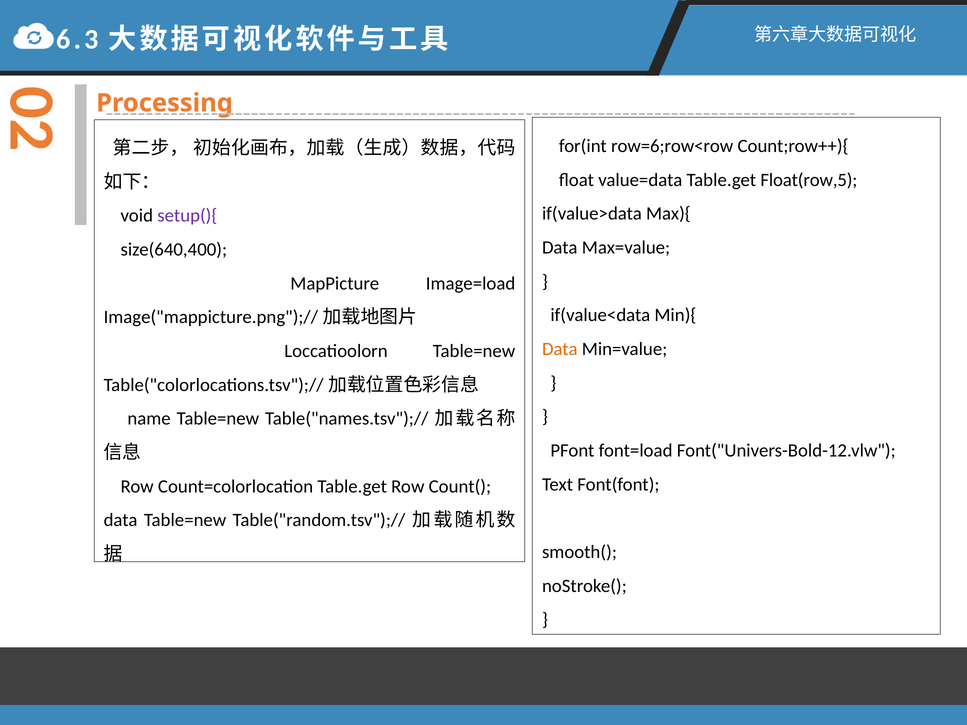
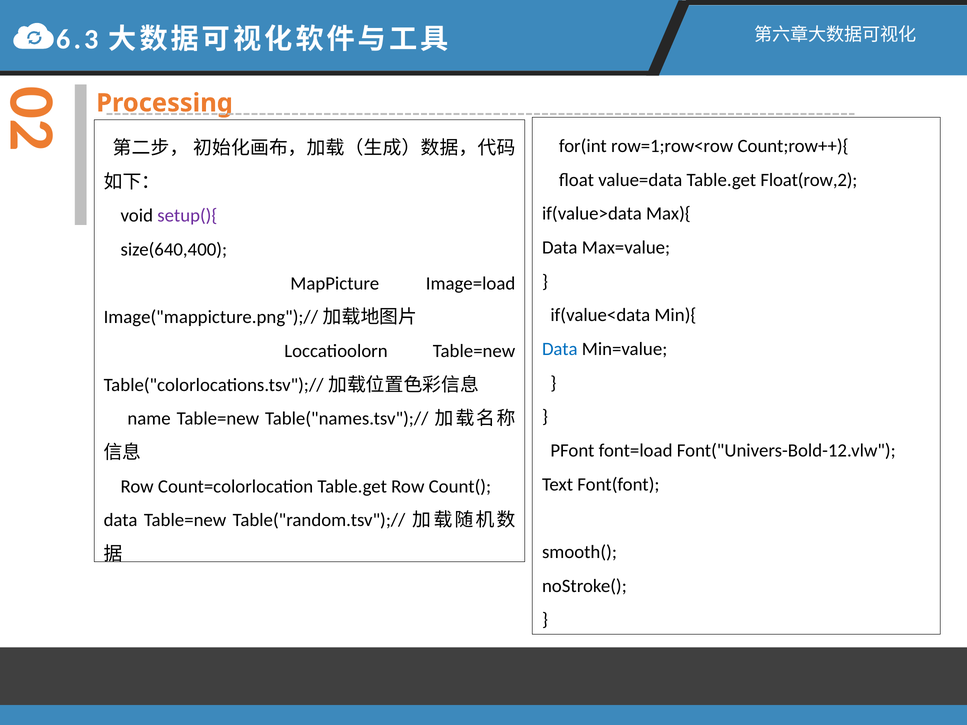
row=6;row<row: row=6;row<row -> row=1;row<row
Float(row,5: Float(row,5 -> Float(row,2
Data at (560, 349) colour: orange -> blue
